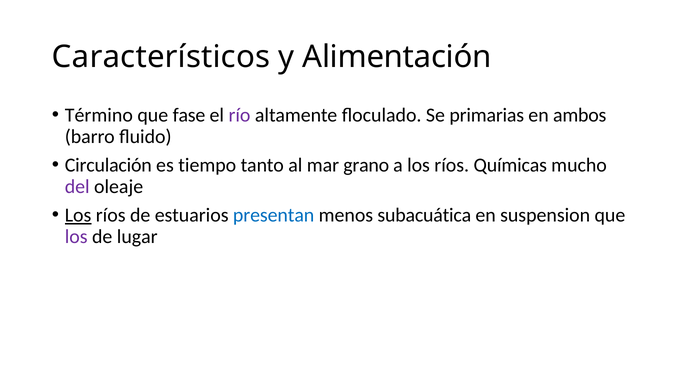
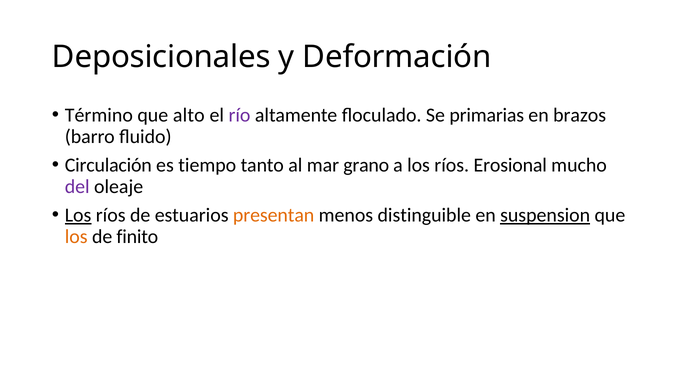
Característicos: Característicos -> Deposicionales
Alimentación: Alimentación -> Deformación
fase: fase -> alto
ambos: ambos -> brazos
Químicas: Químicas -> Erosional
presentan colour: blue -> orange
subacuática: subacuática -> distinguible
suspension underline: none -> present
los at (76, 237) colour: purple -> orange
lugar: lugar -> finito
